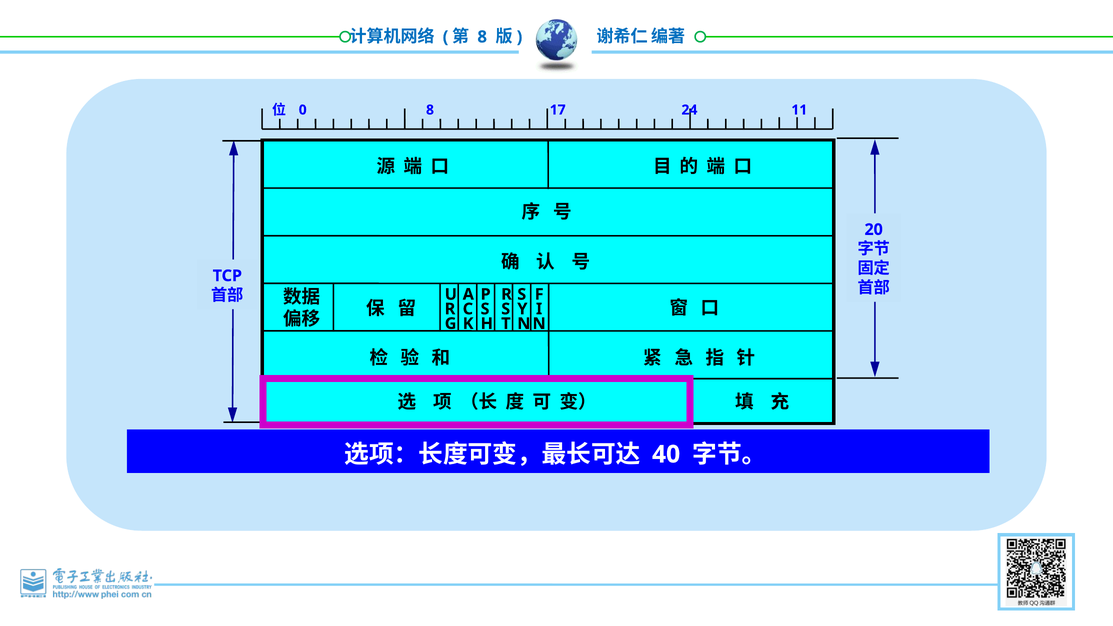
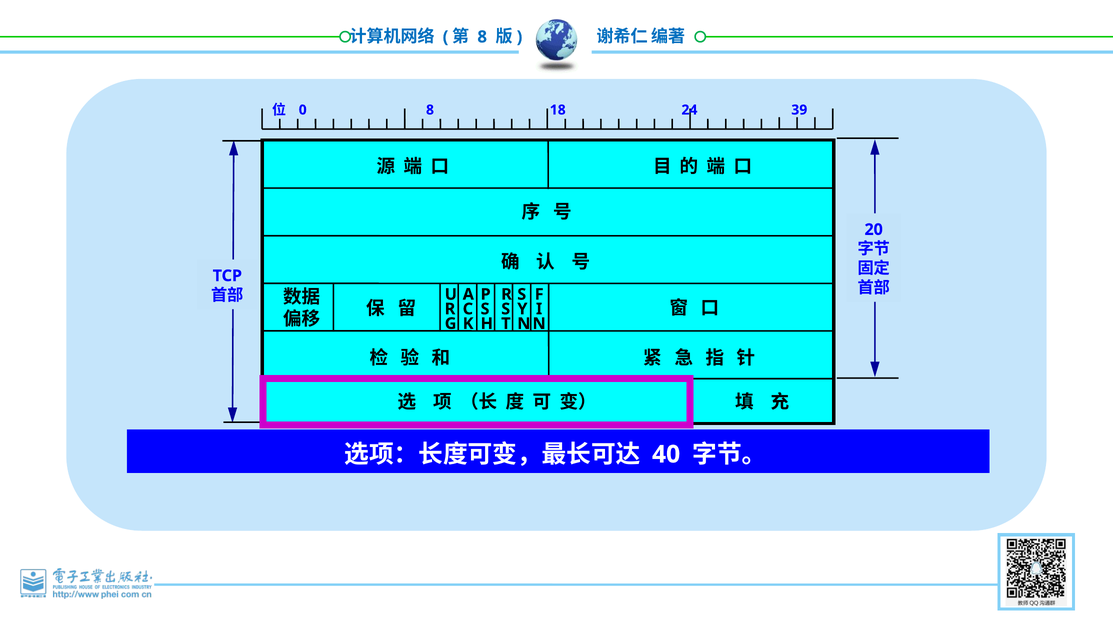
17: 17 -> 18
11: 11 -> 39
